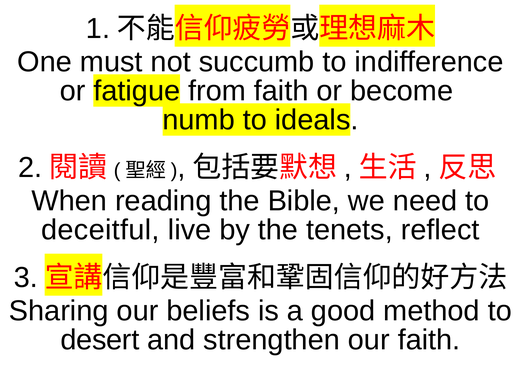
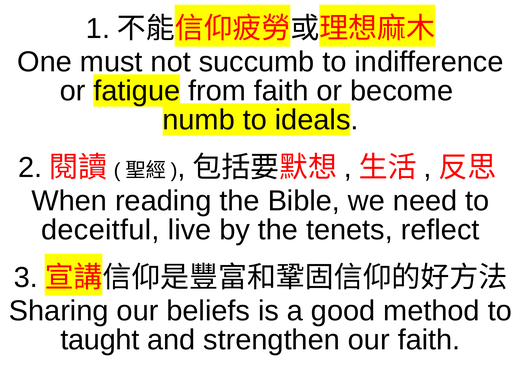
desert: desert -> taught
